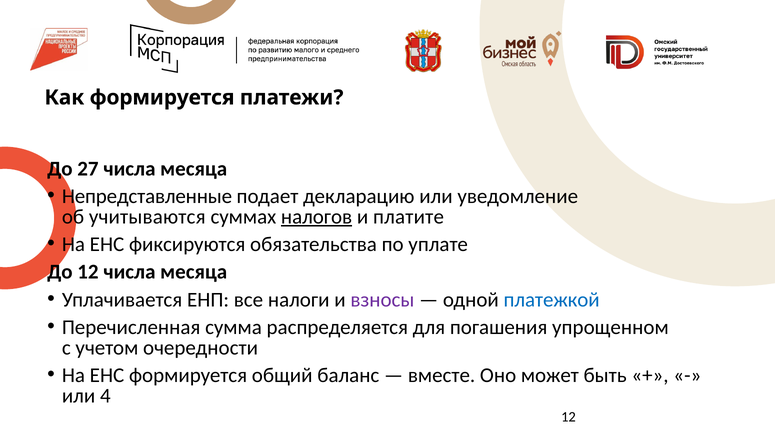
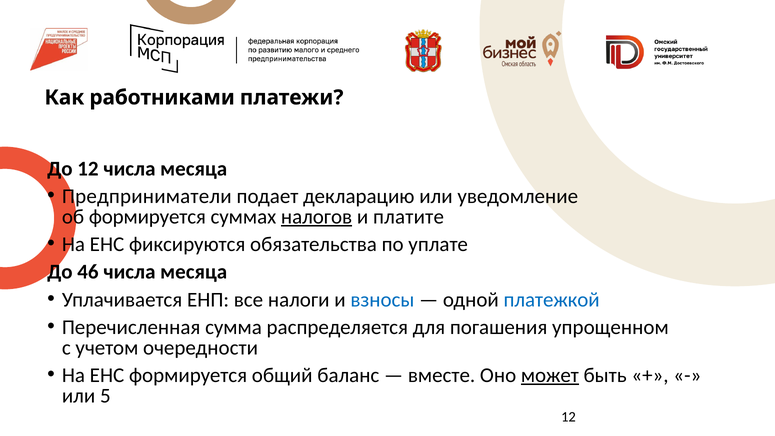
Как формируется: формируется -> работниками
До 27: 27 -> 12
Непредставленные: Непредставленные -> Предприниматели
об учитываются: учитываются -> формируется
До 12: 12 -> 46
взносы colour: purple -> blue
может underline: none -> present
4: 4 -> 5
